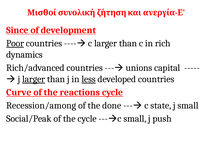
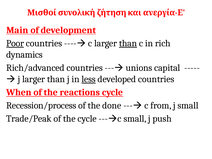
Since: Since -> Main
than at (128, 43) underline: none -> present
larger at (34, 79) underline: present -> none
Curve: Curve -> When
Recession/among: Recession/among -> Recession/process
state: state -> from
Social/Peak: Social/Peak -> Trade/Peak
